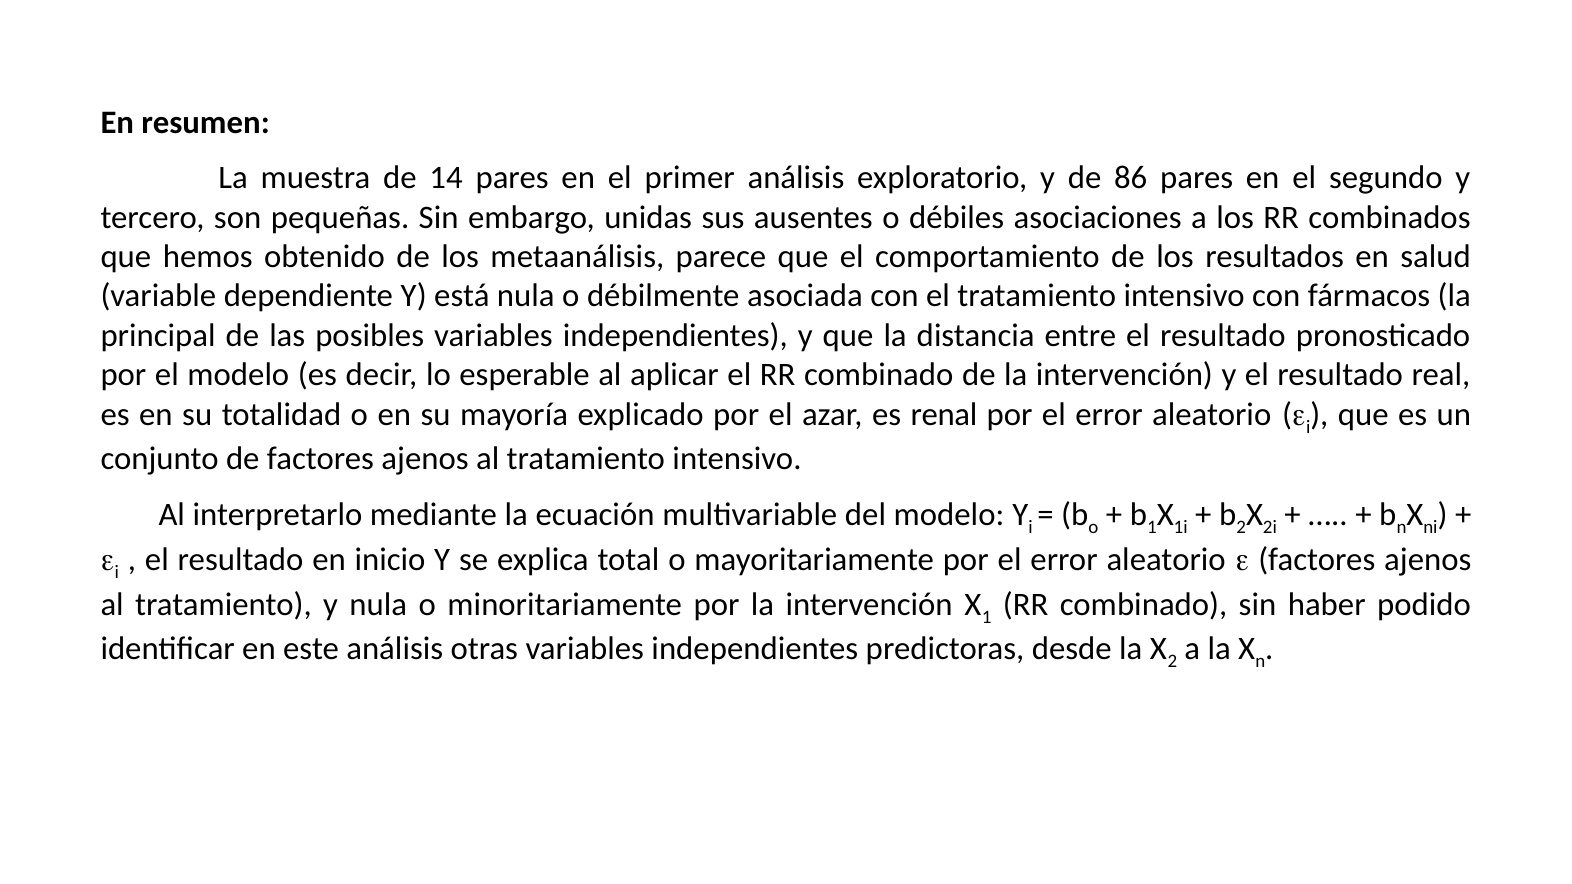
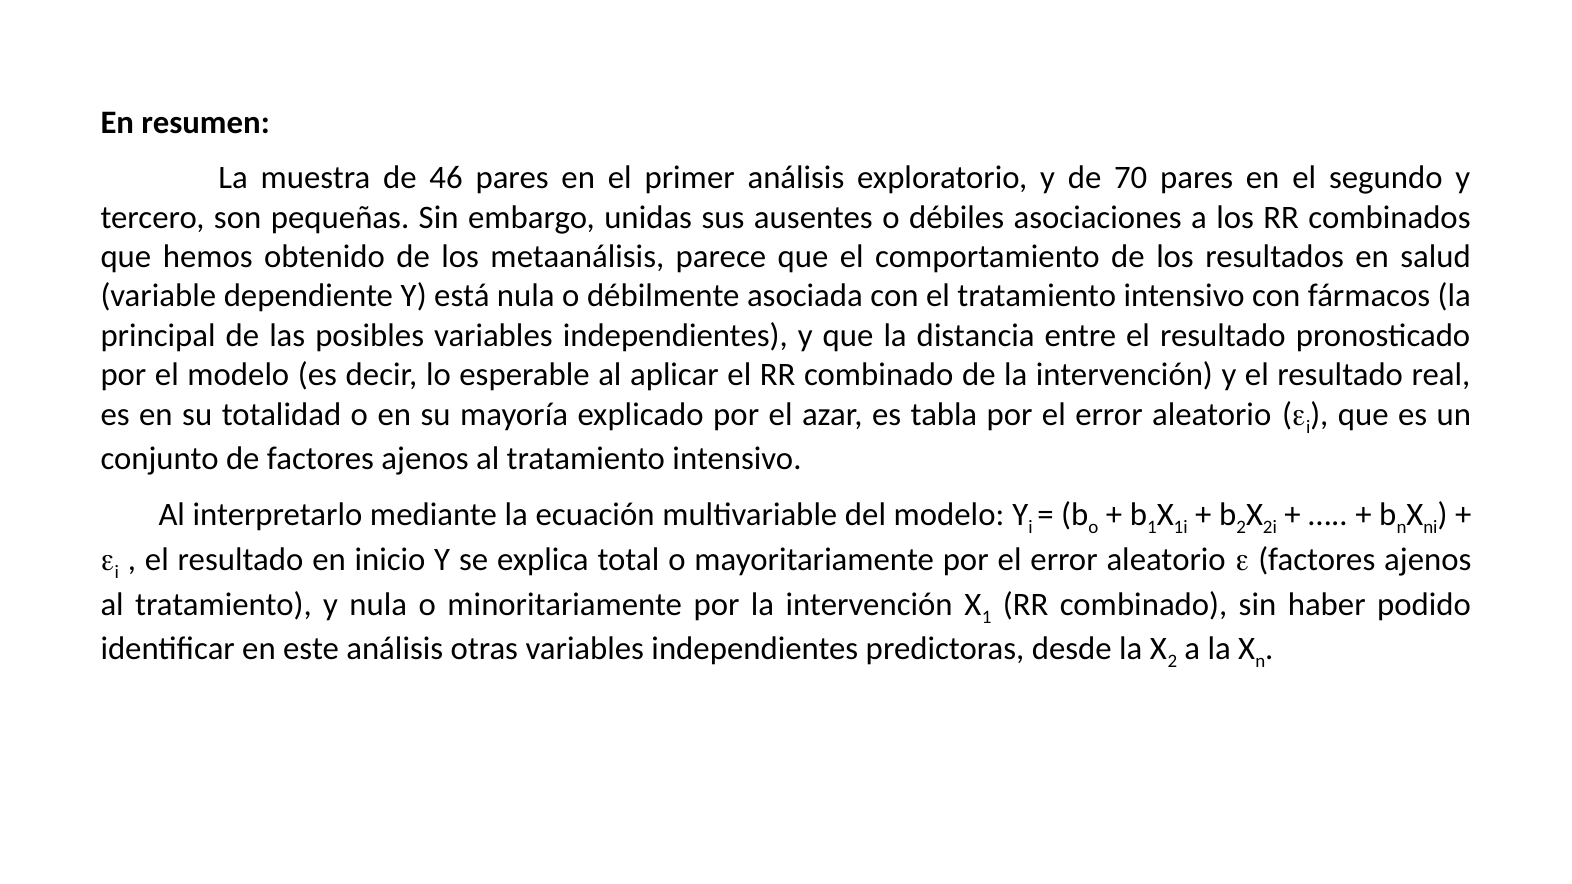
14: 14 -> 46
86: 86 -> 70
renal: renal -> tabla
